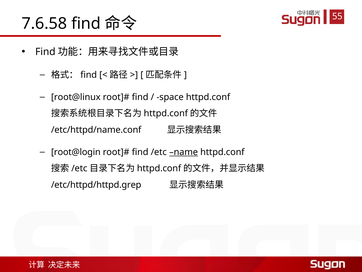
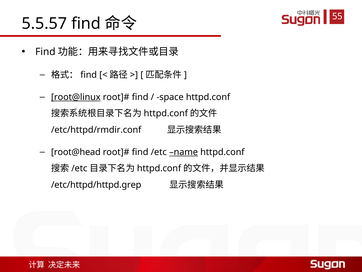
7.6.58: 7.6.58 -> 5.5.57
root@linux underline: none -> present
/etc/httpd/name.conf: /etc/httpd/name.conf -> /etc/httpd/rmdir.conf
root@login: root@login -> root@head
